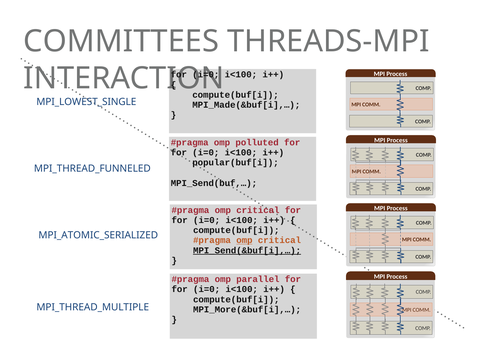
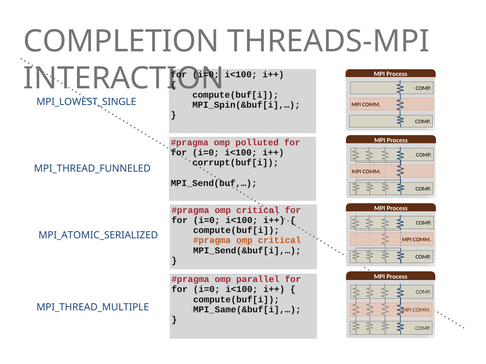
COMMITTEES: COMMITTEES -> COMPLETION
MPI_Made(&buf[i],…: MPI_Made(&buf[i],… -> MPI_Spin(&buf[i],…
popular(buf[i: popular(buf[i -> corrupt(buf[i
MPI_Send(&buf[i],… underline: present -> none
MPI_More(&buf[i],…: MPI_More(&buf[i],… -> MPI_Same(&buf[i],…
